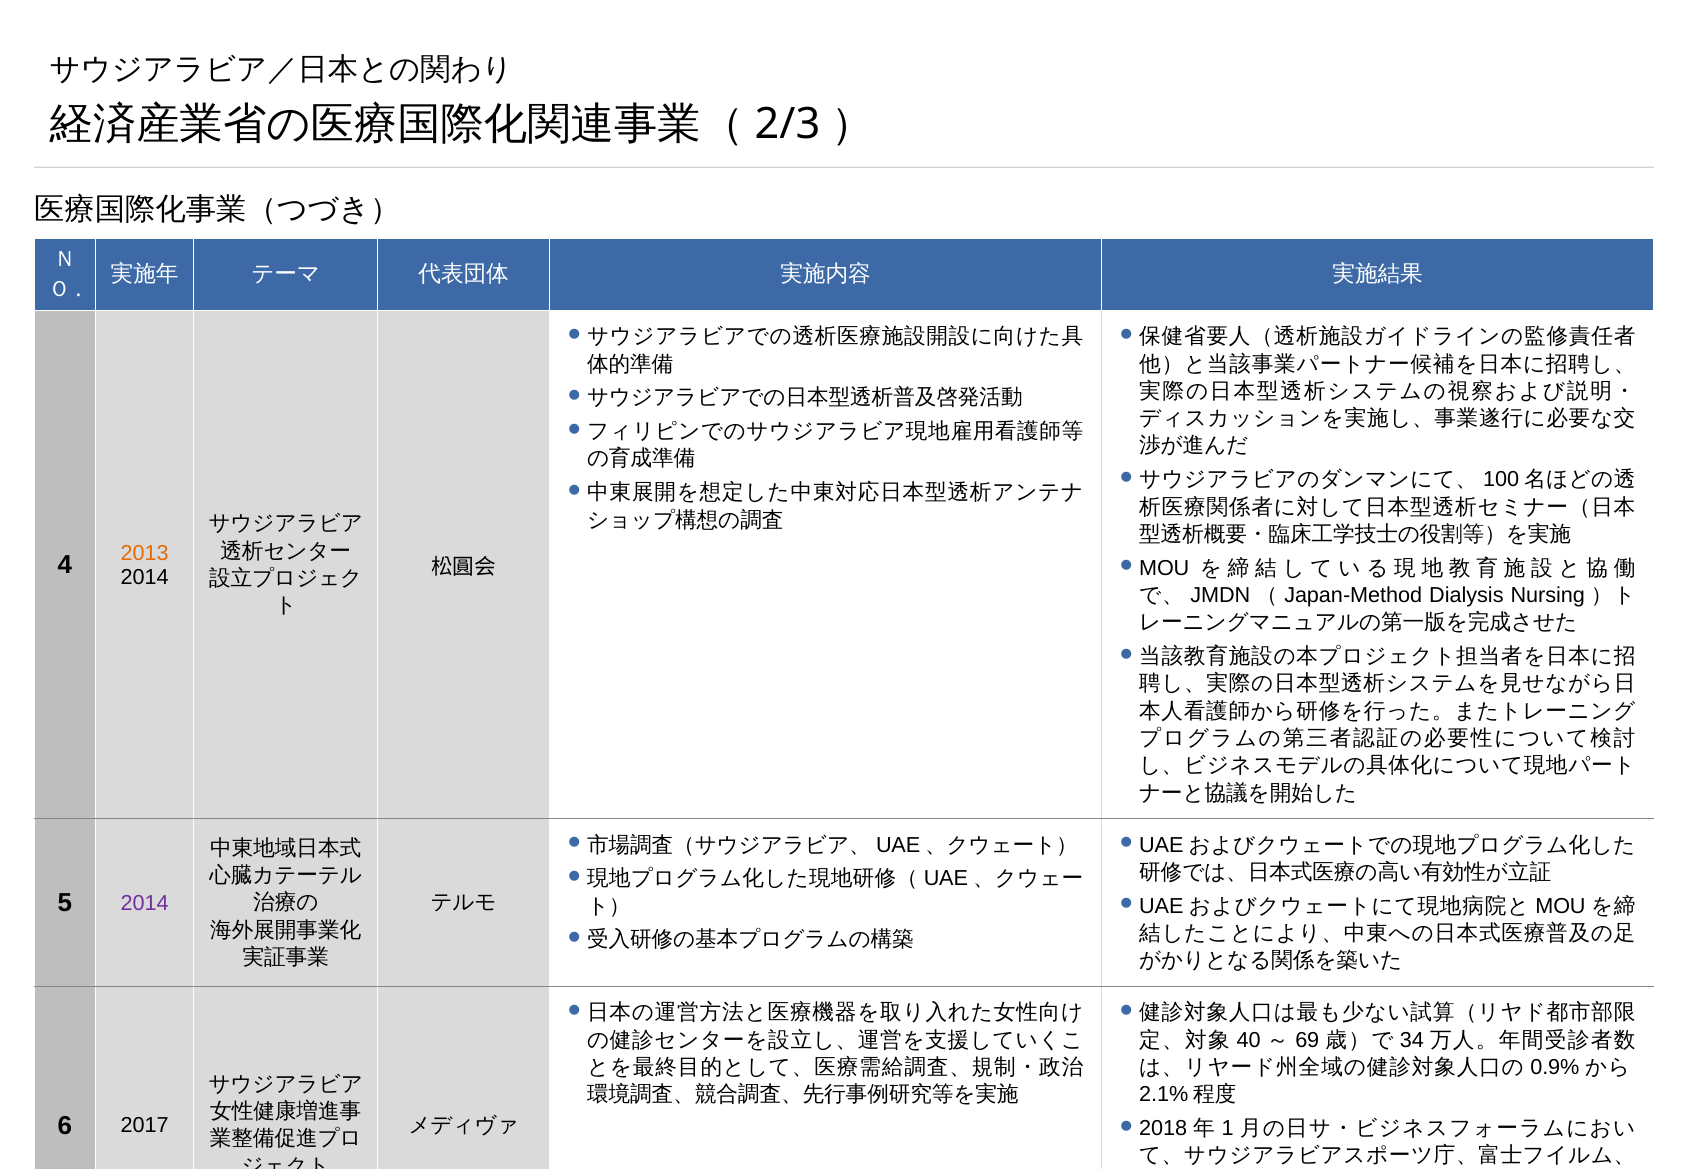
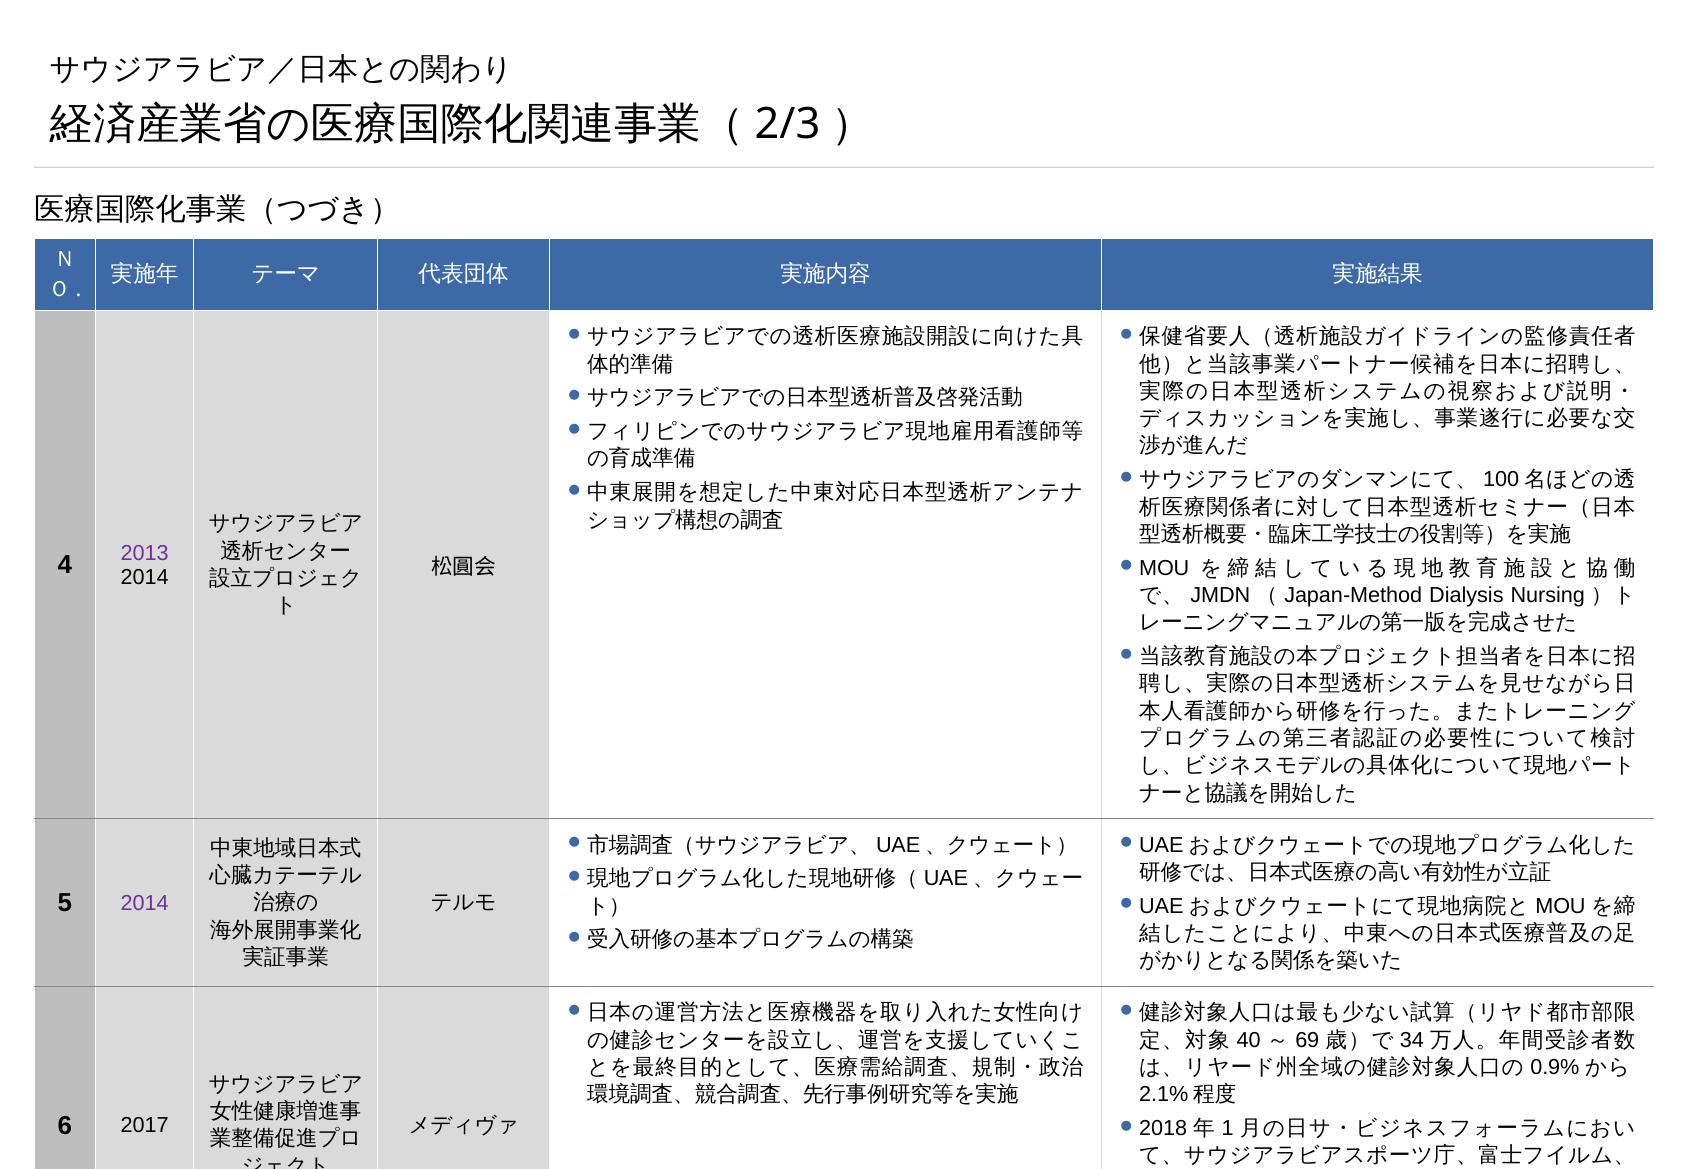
2013 colour: orange -> purple
